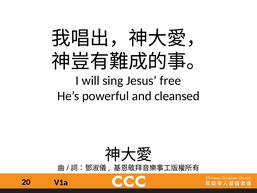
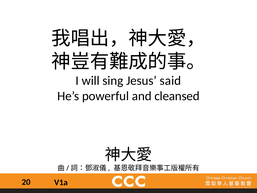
free: free -> said
